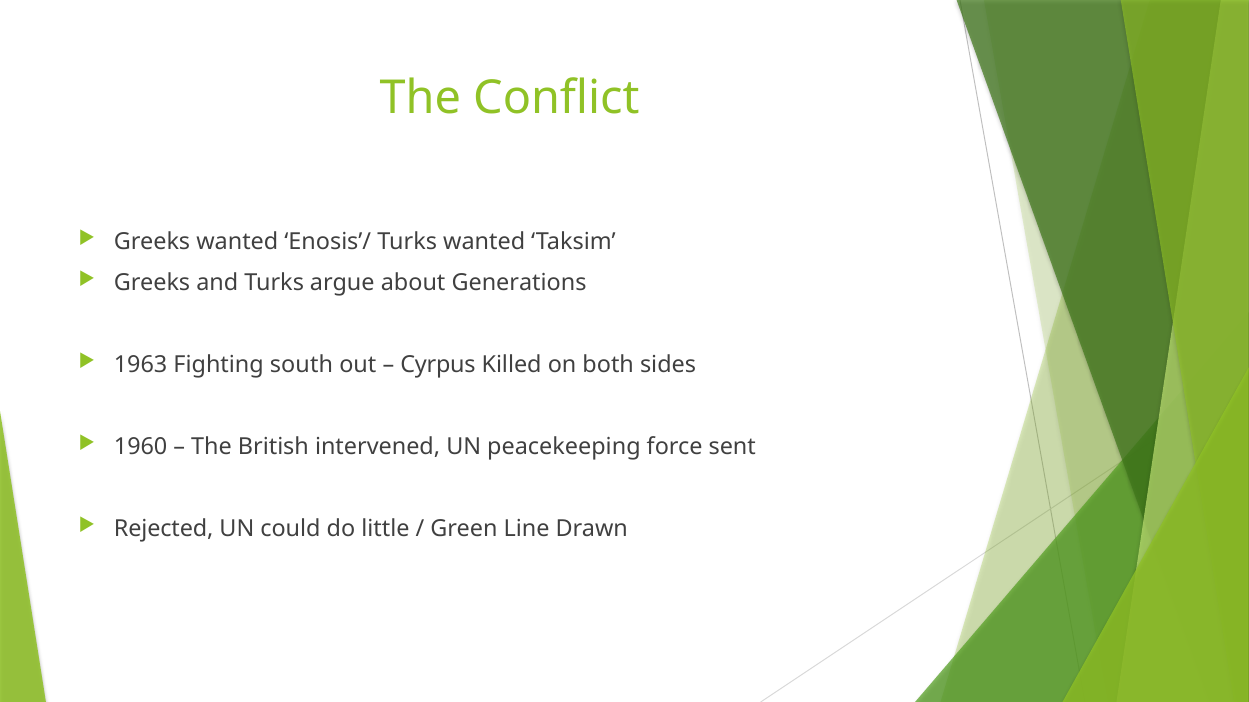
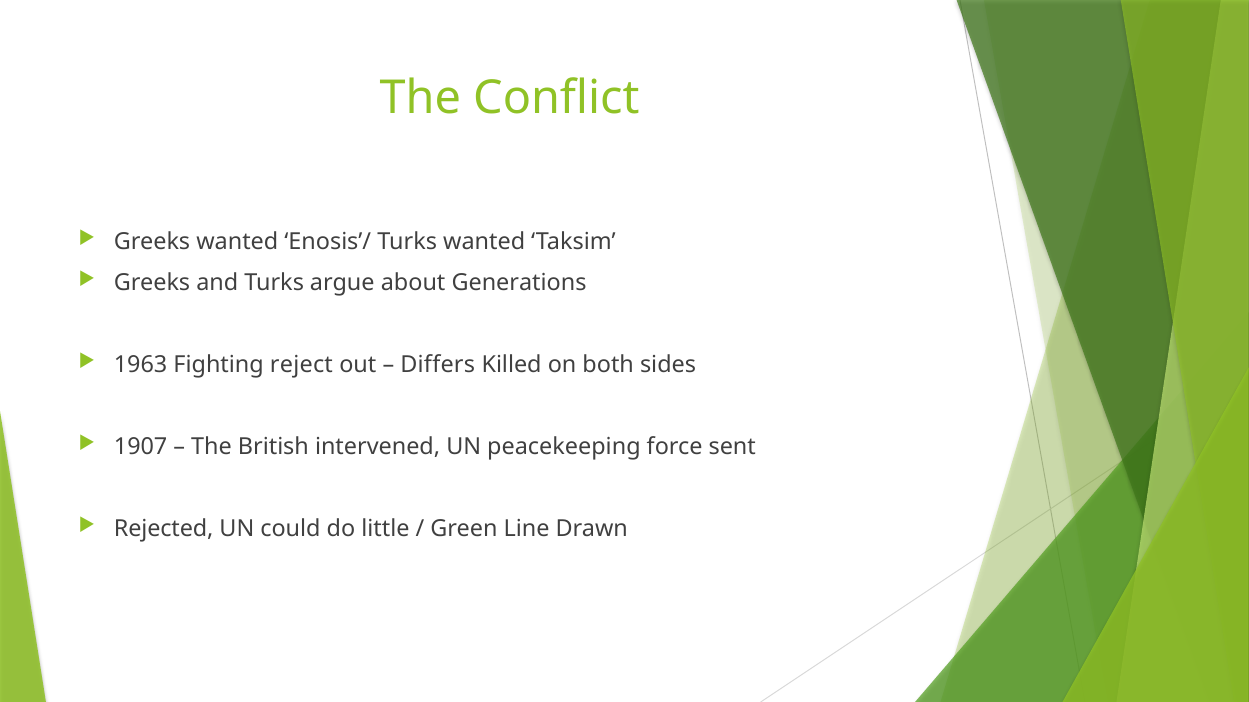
south: south -> reject
Cyrpus: Cyrpus -> Differs
1960: 1960 -> 1907
